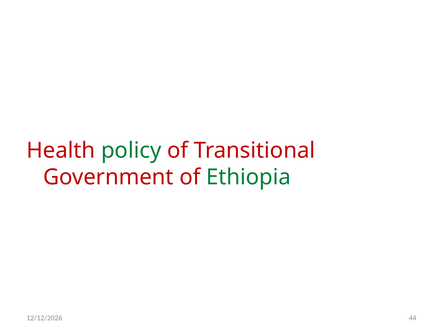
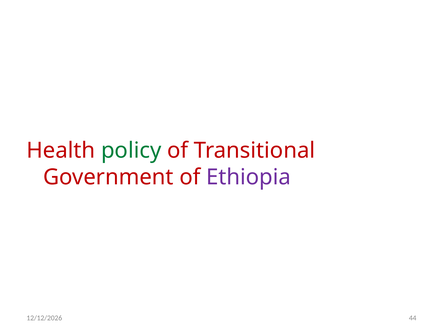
Ethiopia colour: green -> purple
